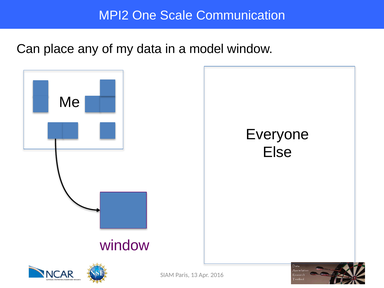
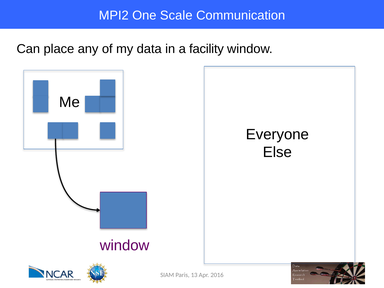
model: model -> facility
